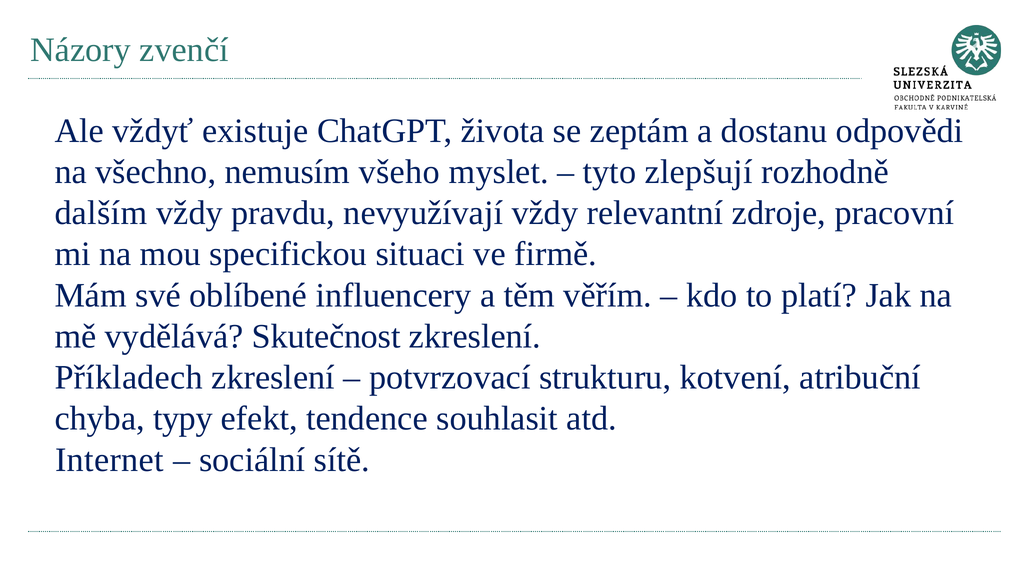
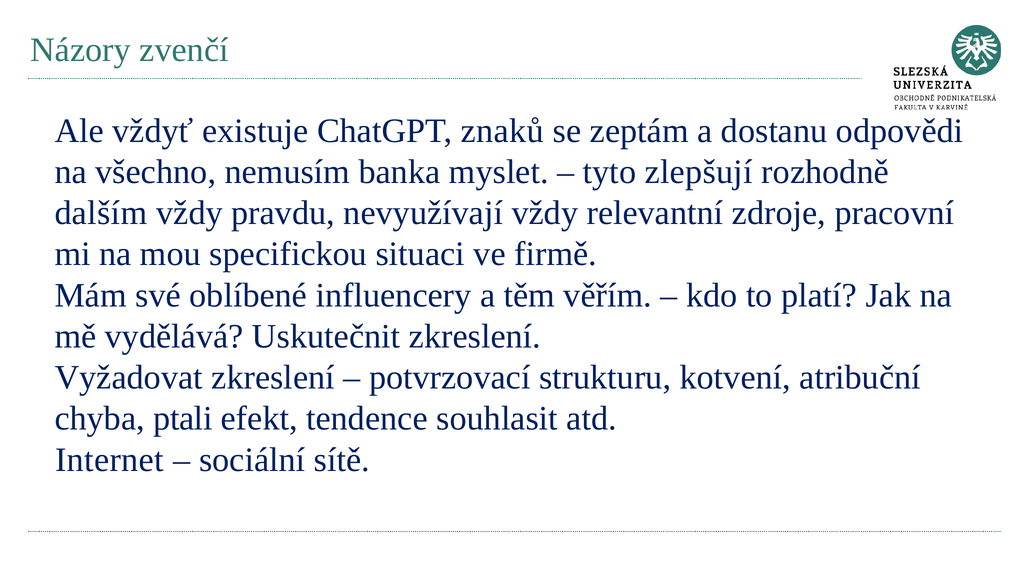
života: života -> znaků
všeho: všeho -> banka
Skutečnost: Skutečnost -> Uskutečnit
Příkladech: Příkladech -> Vyžadovat
typy: typy -> ptali
